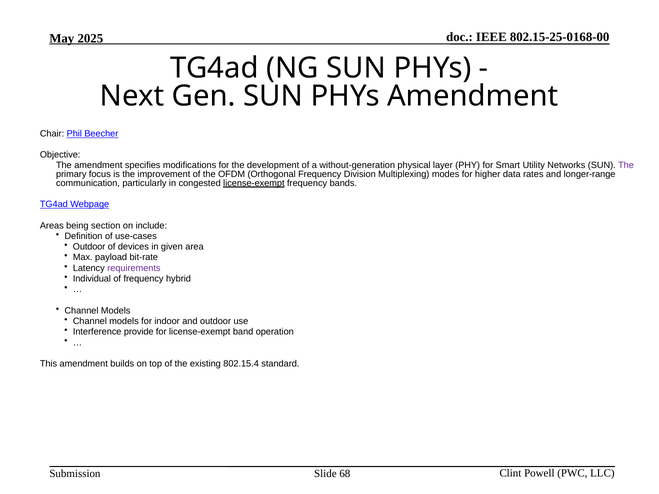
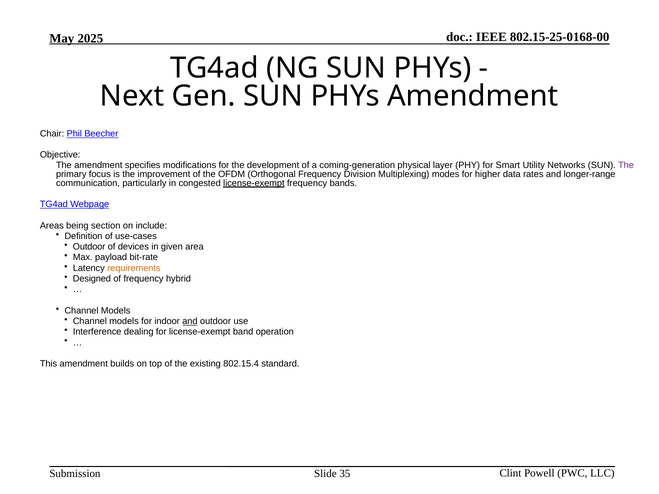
without-generation: without-generation -> coming-generation
requirements colour: purple -> orange
Individual: Individual -> Designed
and at (190, 321) underline: none -> present
provide: provide -> dealing
68: 68 -> 35
